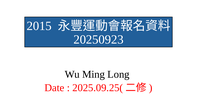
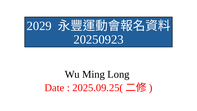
2015: 2015 -> 2029
